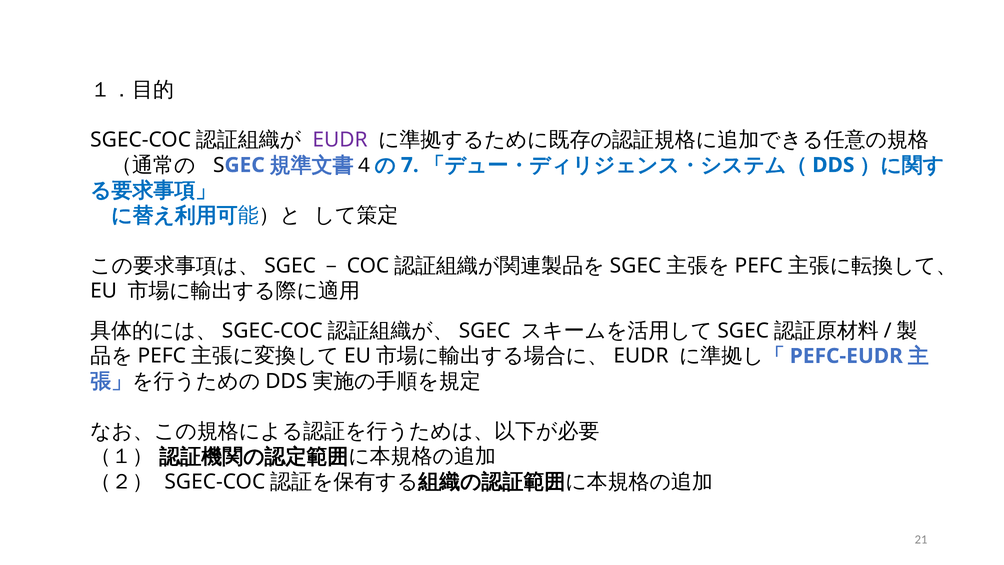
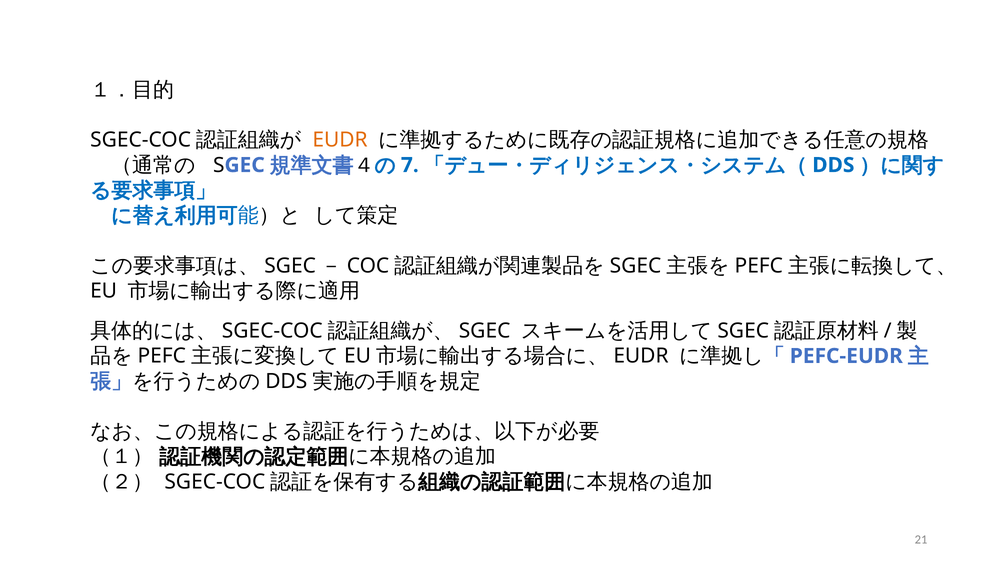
EUDR colour: purple -> orange
